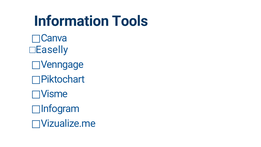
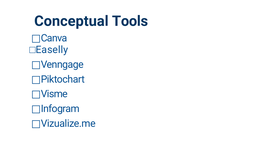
Information: Information -> Conceptual
